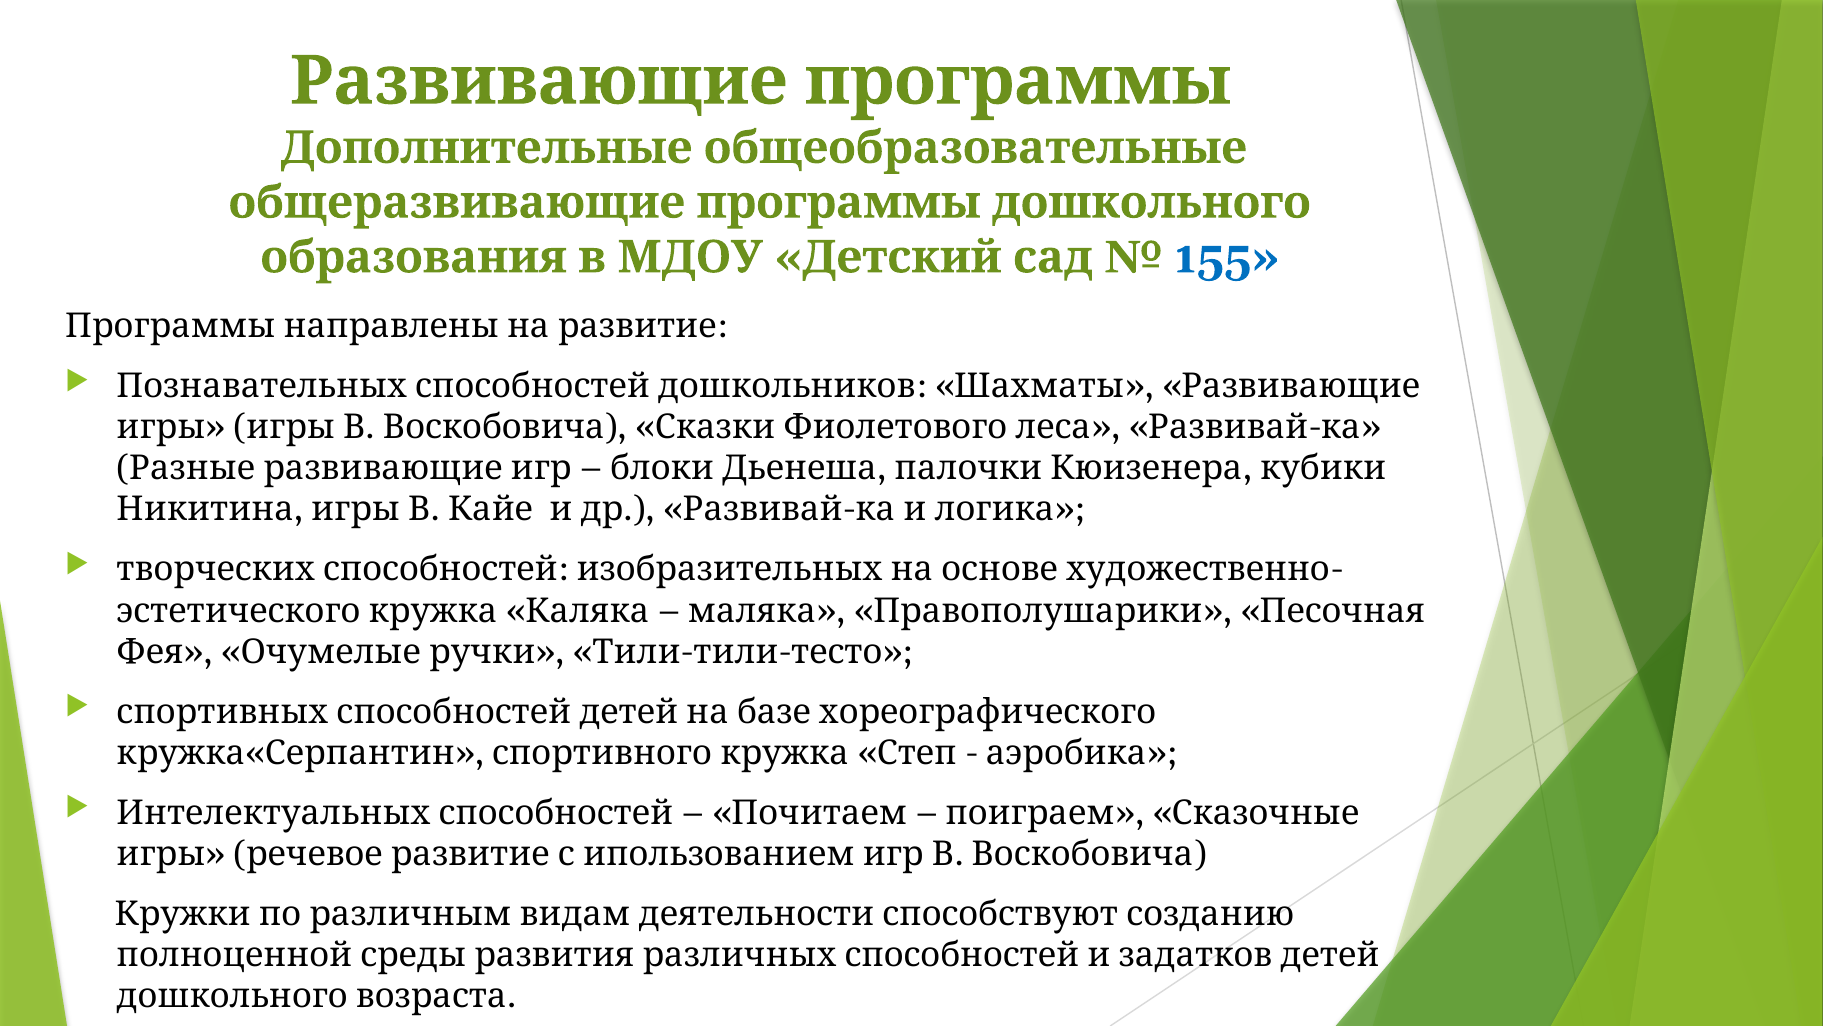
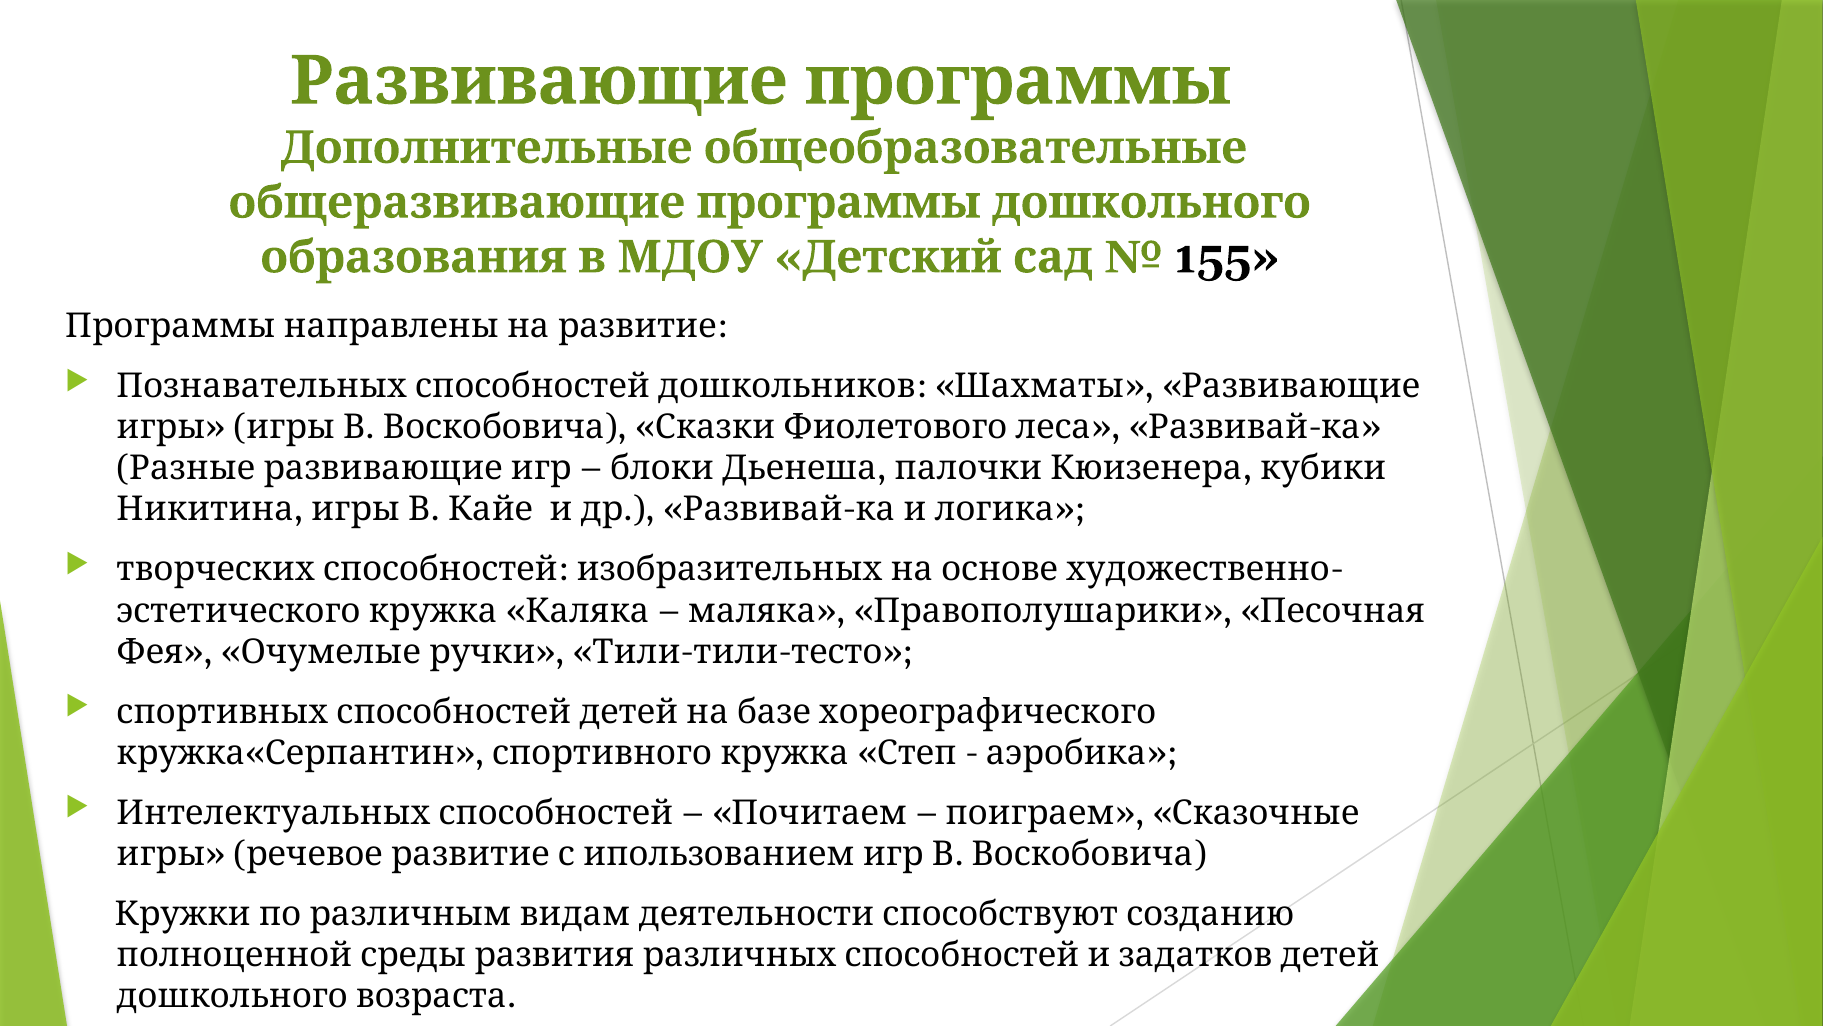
155 colour: blue -> black
